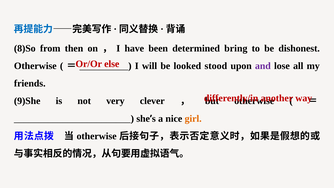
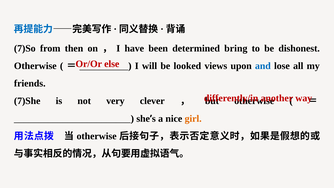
8)So: 8)So -> 7)So
stood: stood -> views
and colour: purple -> blue
9)She: 9)She -> 7)She
